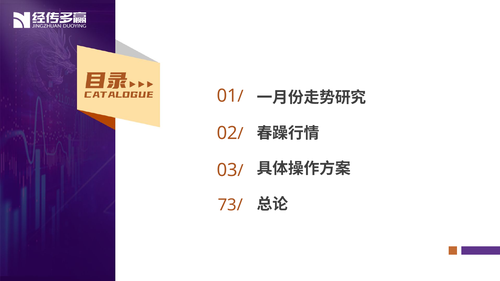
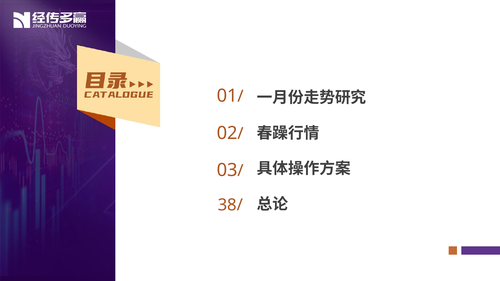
73/: 73/ -> 38/
